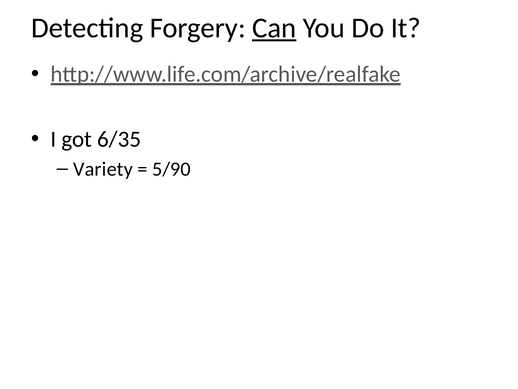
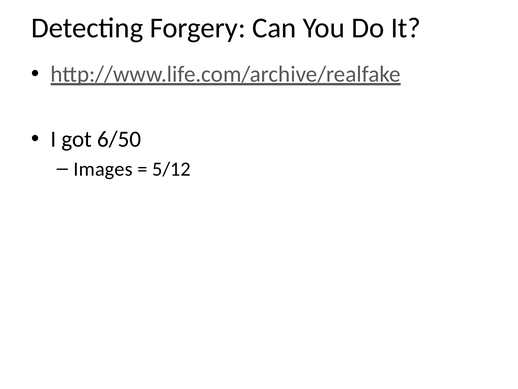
Can underline: present -> none
6/35: 6/35 -> 6/50
Variety: Variety -> Images
5/90: 5/90 -> 5/12
